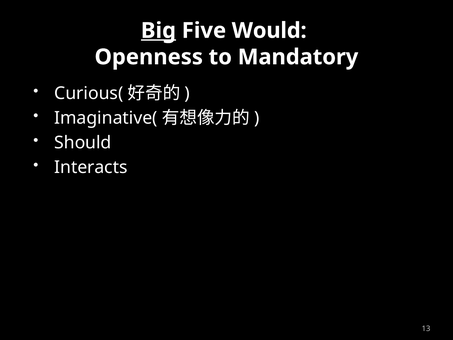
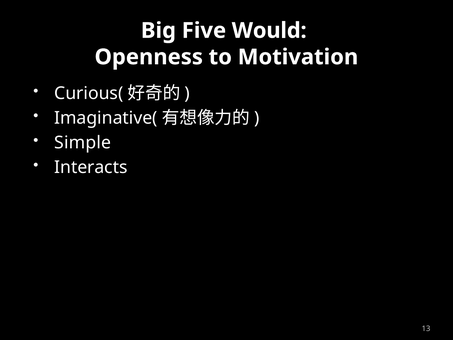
Big underline: present -> none
Mandatory: Mandatory -> Motivation
Should: Should -> Simple
